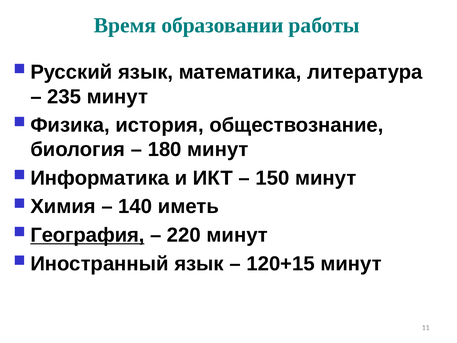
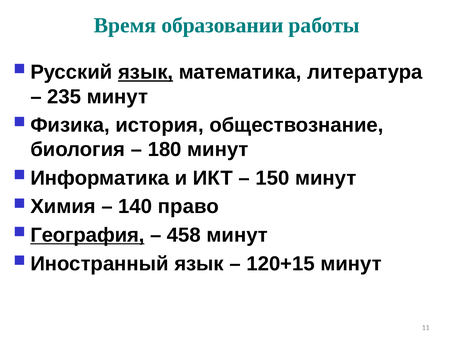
язык at (146, 72) underline: none -> present
иметь: иметь -> право
220: 220 -> 458
